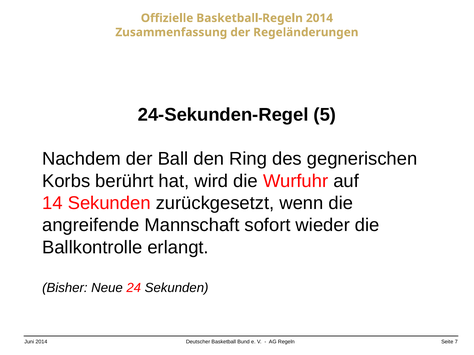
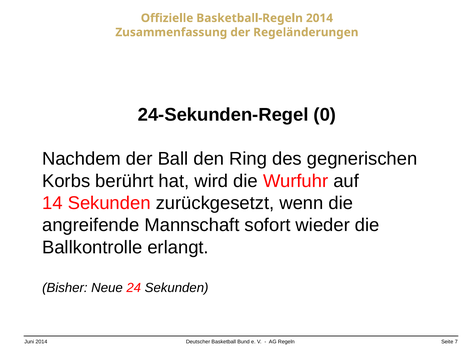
5: 5 -> 0
